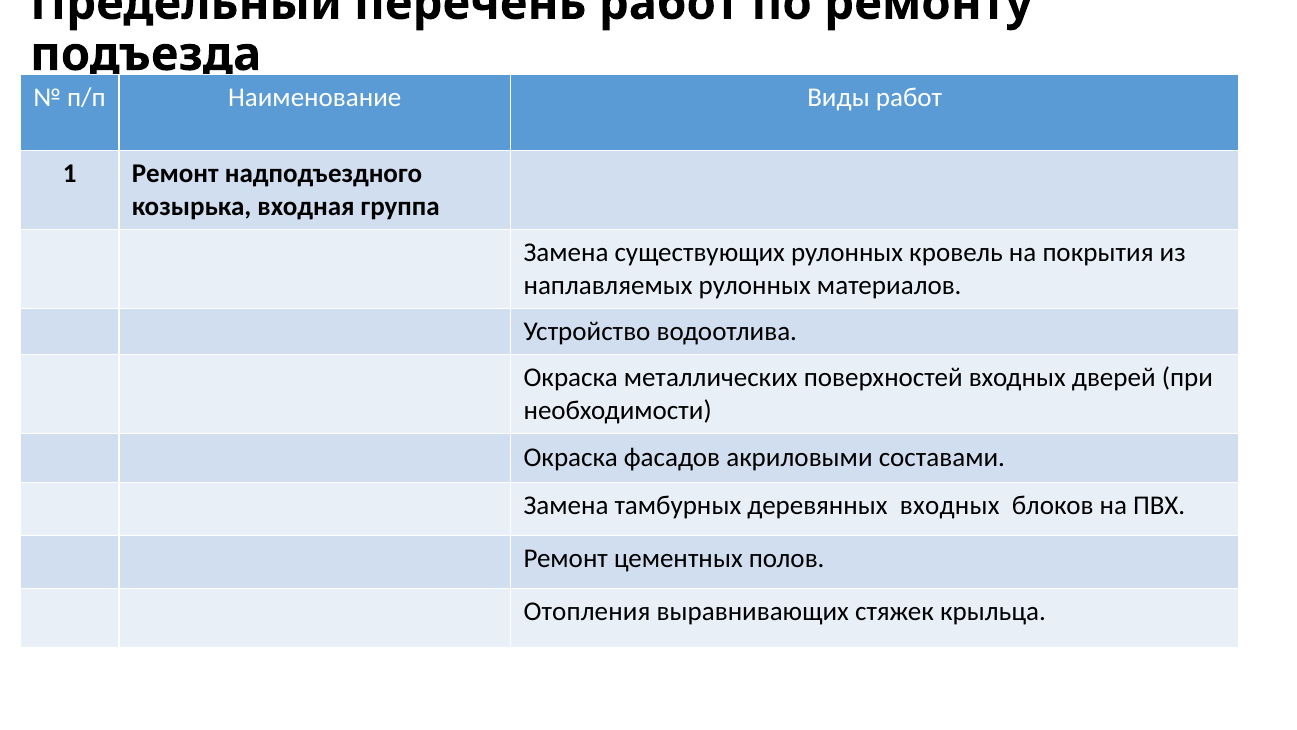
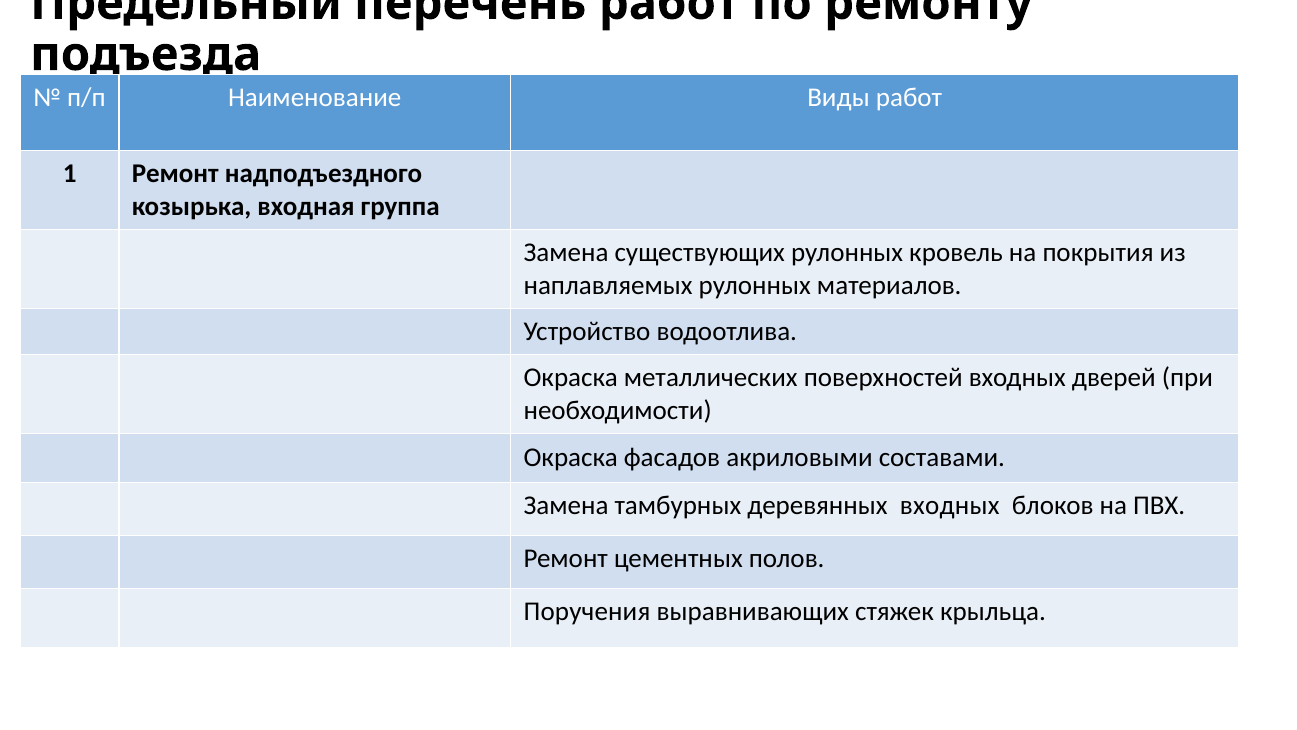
Отопления: Отопления -> Поручения
